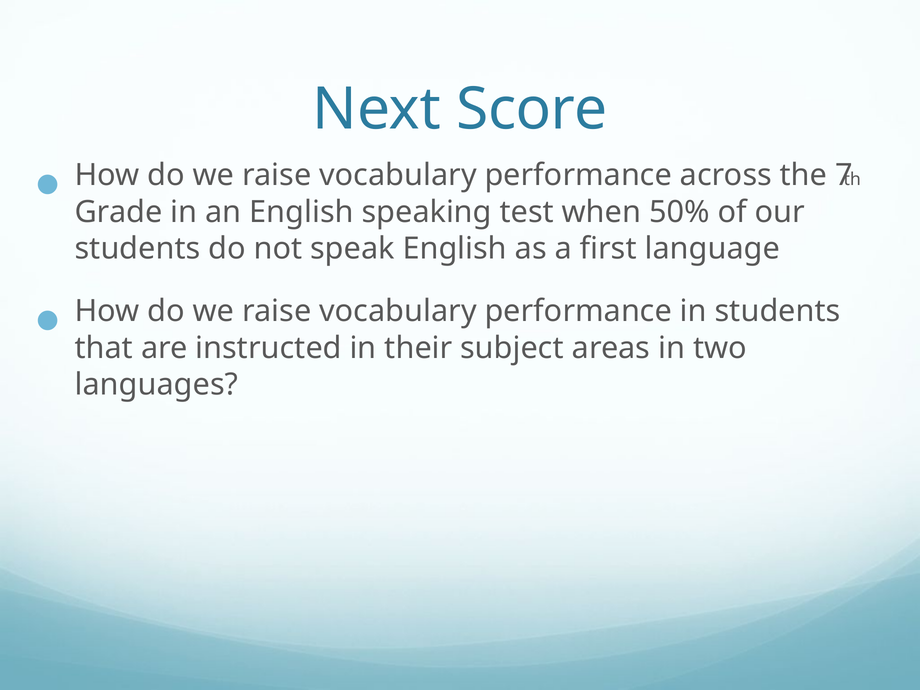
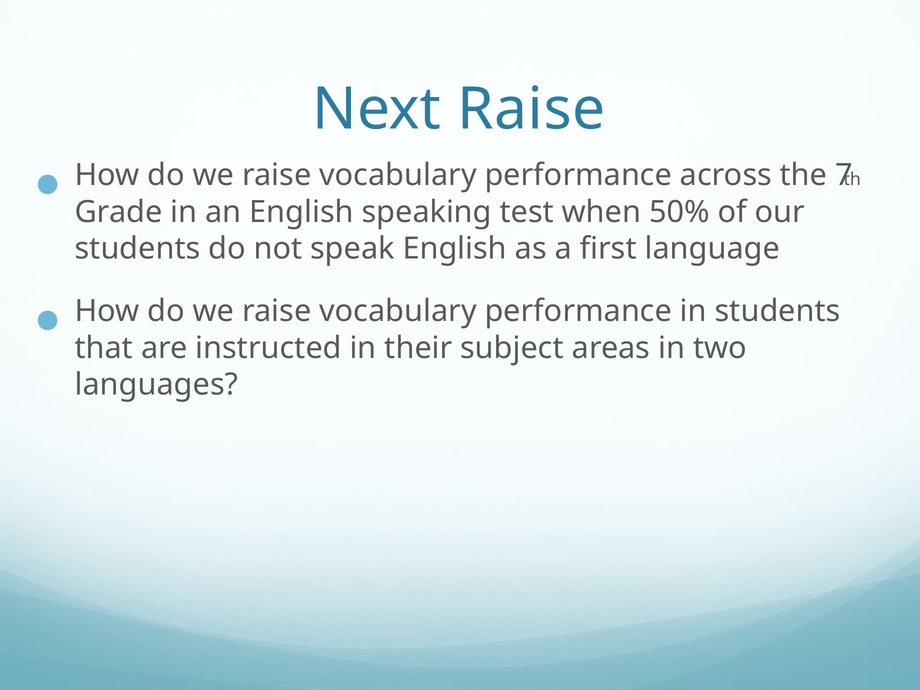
Next Score: Score -> Raise
